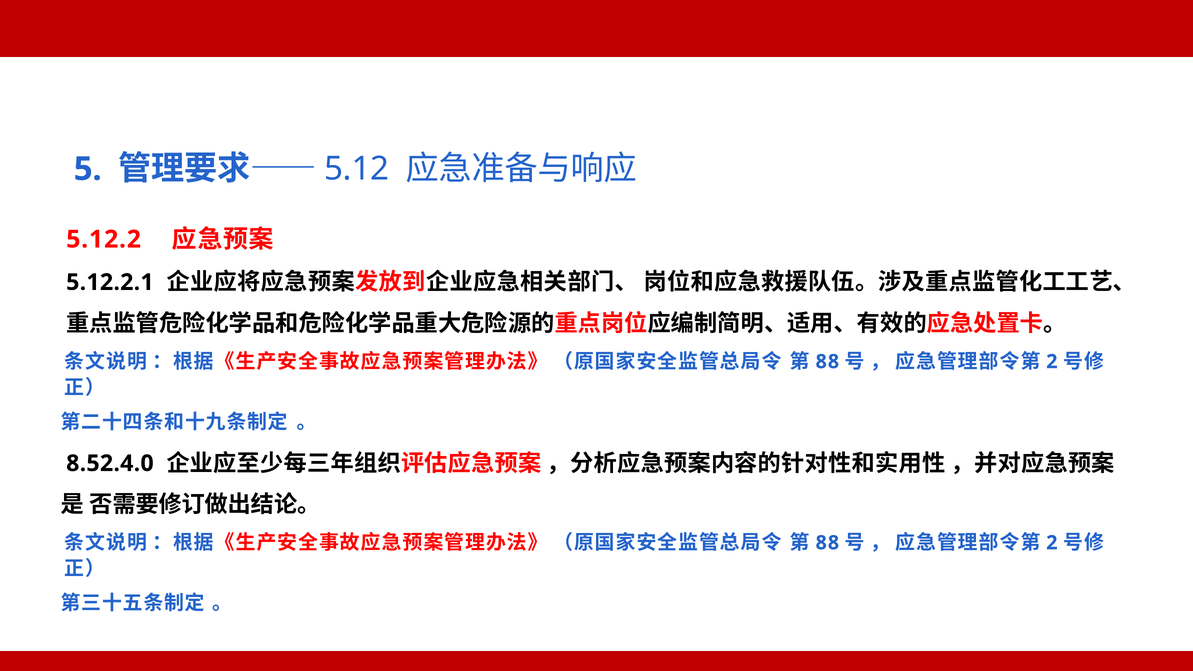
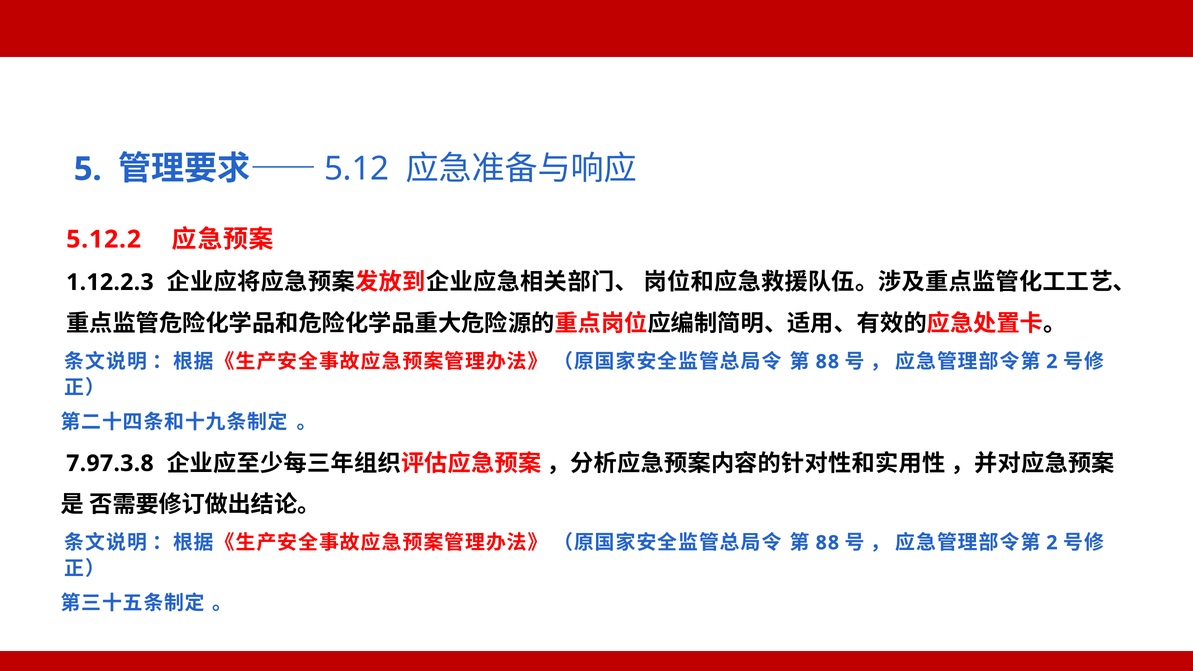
5.12.2.1: 5.12.2.1 -> 1.12.2.3
8.52.4.0: 8.52.4.0 -> 7.97.3.8
